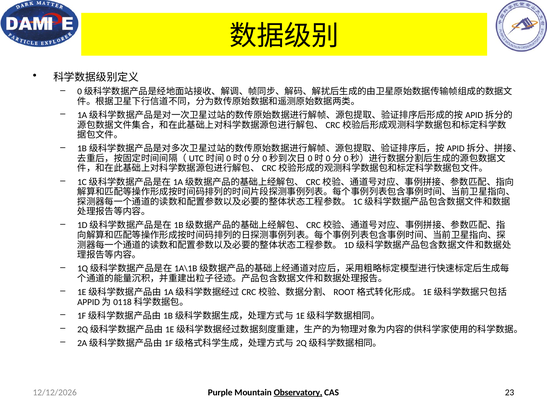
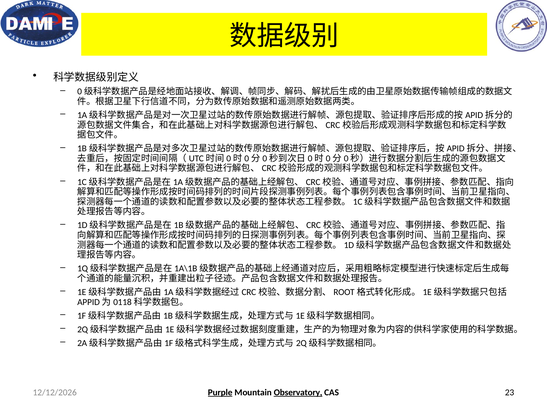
Purple underline: none -> present
